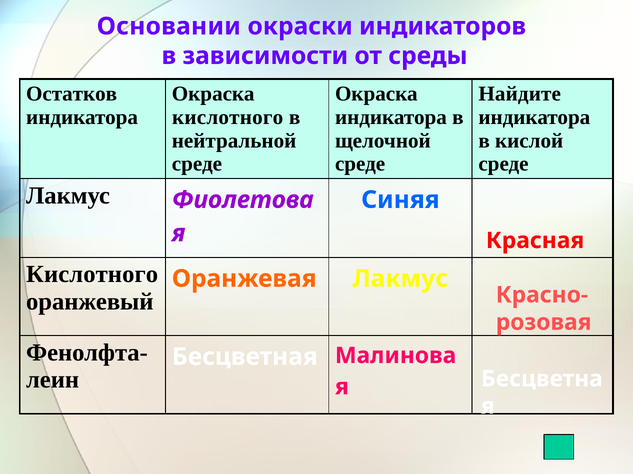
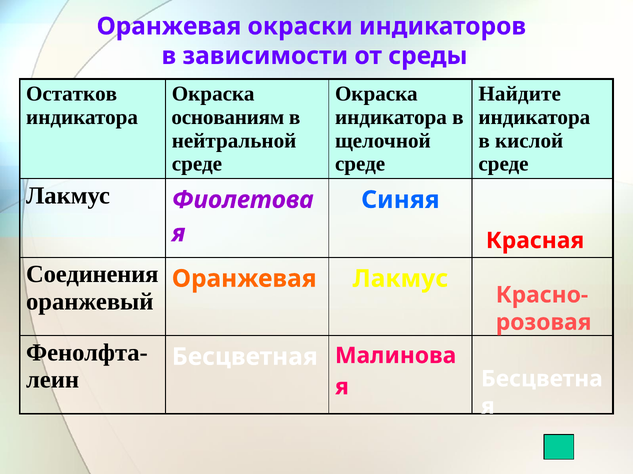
Основании at (169, 26): Основании -> Оранжевая
кислотного at (228, 117): кислотного -> основаниям
Кислотного at (92, 275): Кислотного -> Соединения
